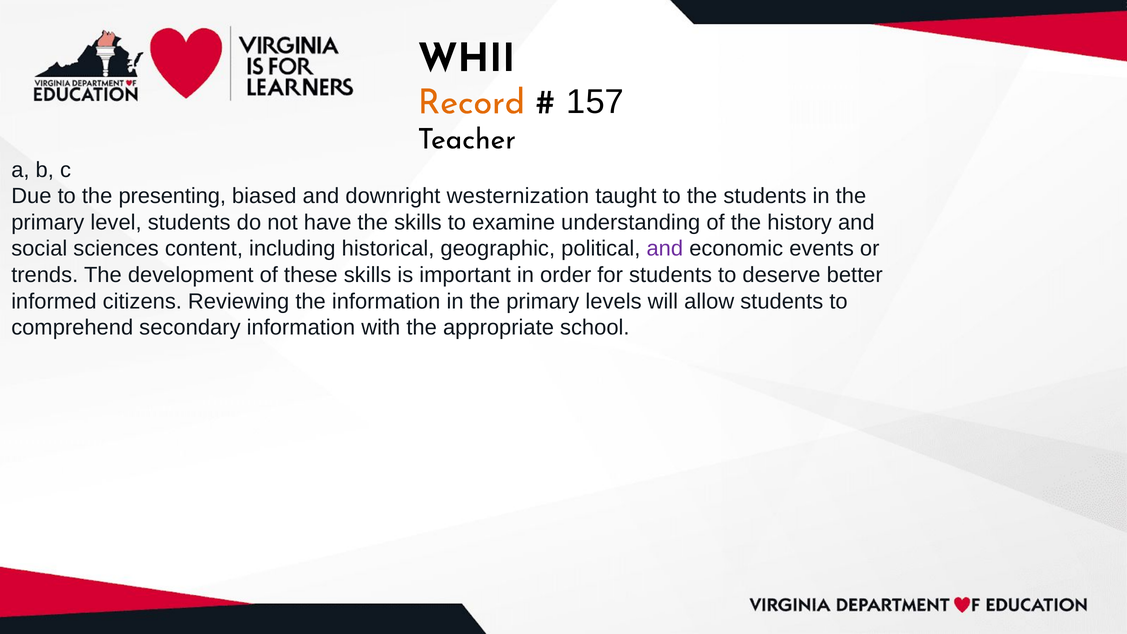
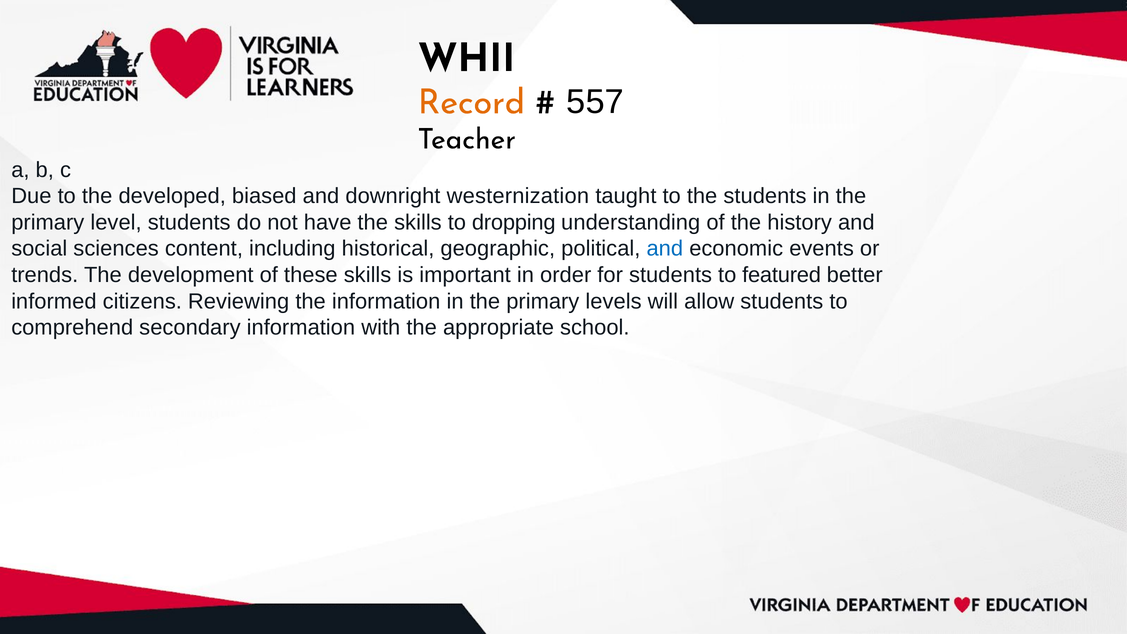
157: 157 -> 557
presenting: presenting -> developed
examine: examine -> dropping
and at (665, 249) colour: purple -> blue
deserve: deserve -> featured
